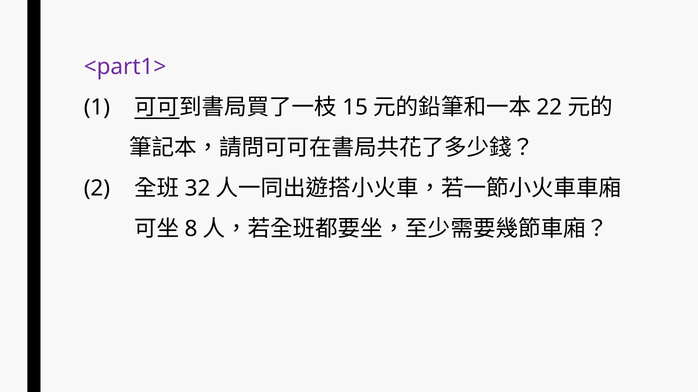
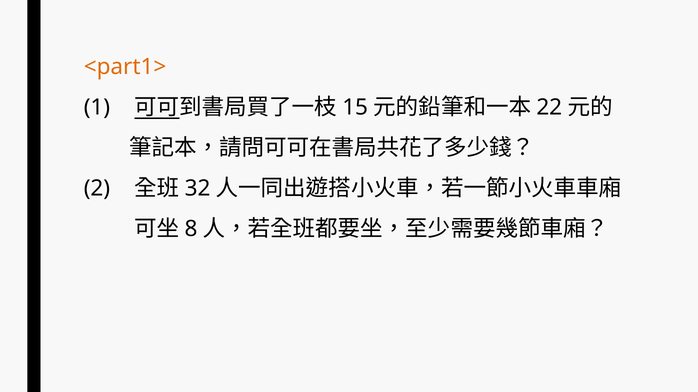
<part1> colour: purple -> orange
